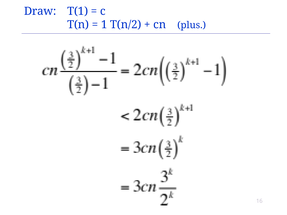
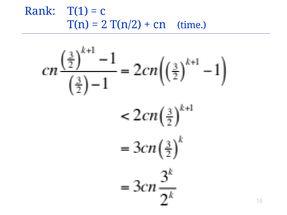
Draw: Draw -> Rank
1: 1 -> 2
plus: plus -> time
